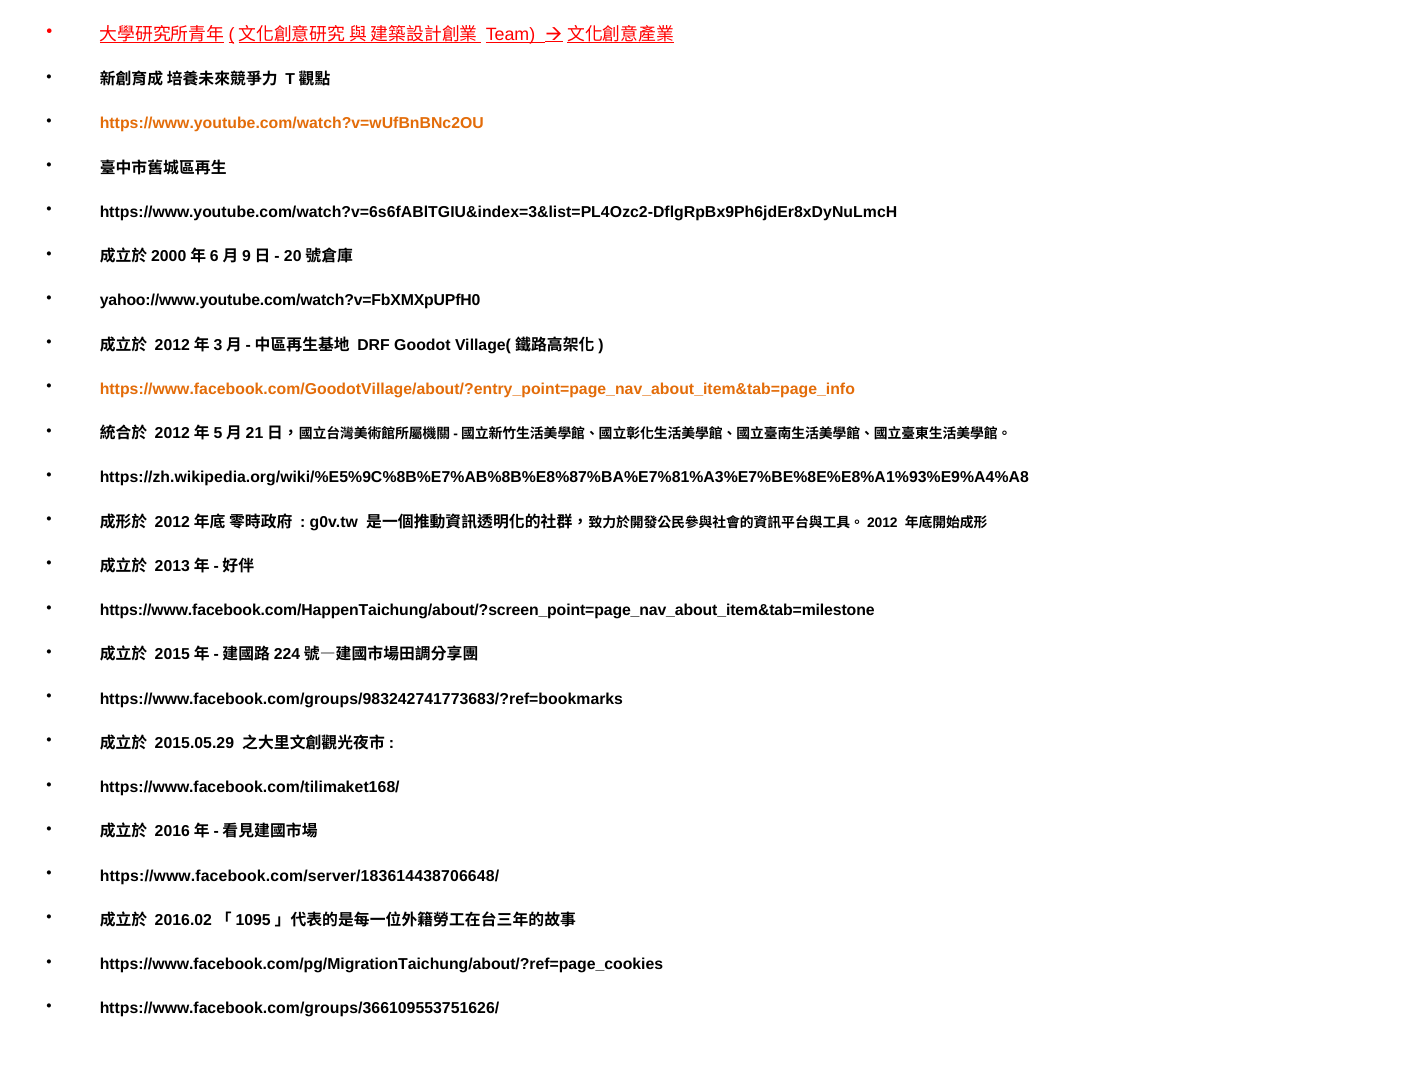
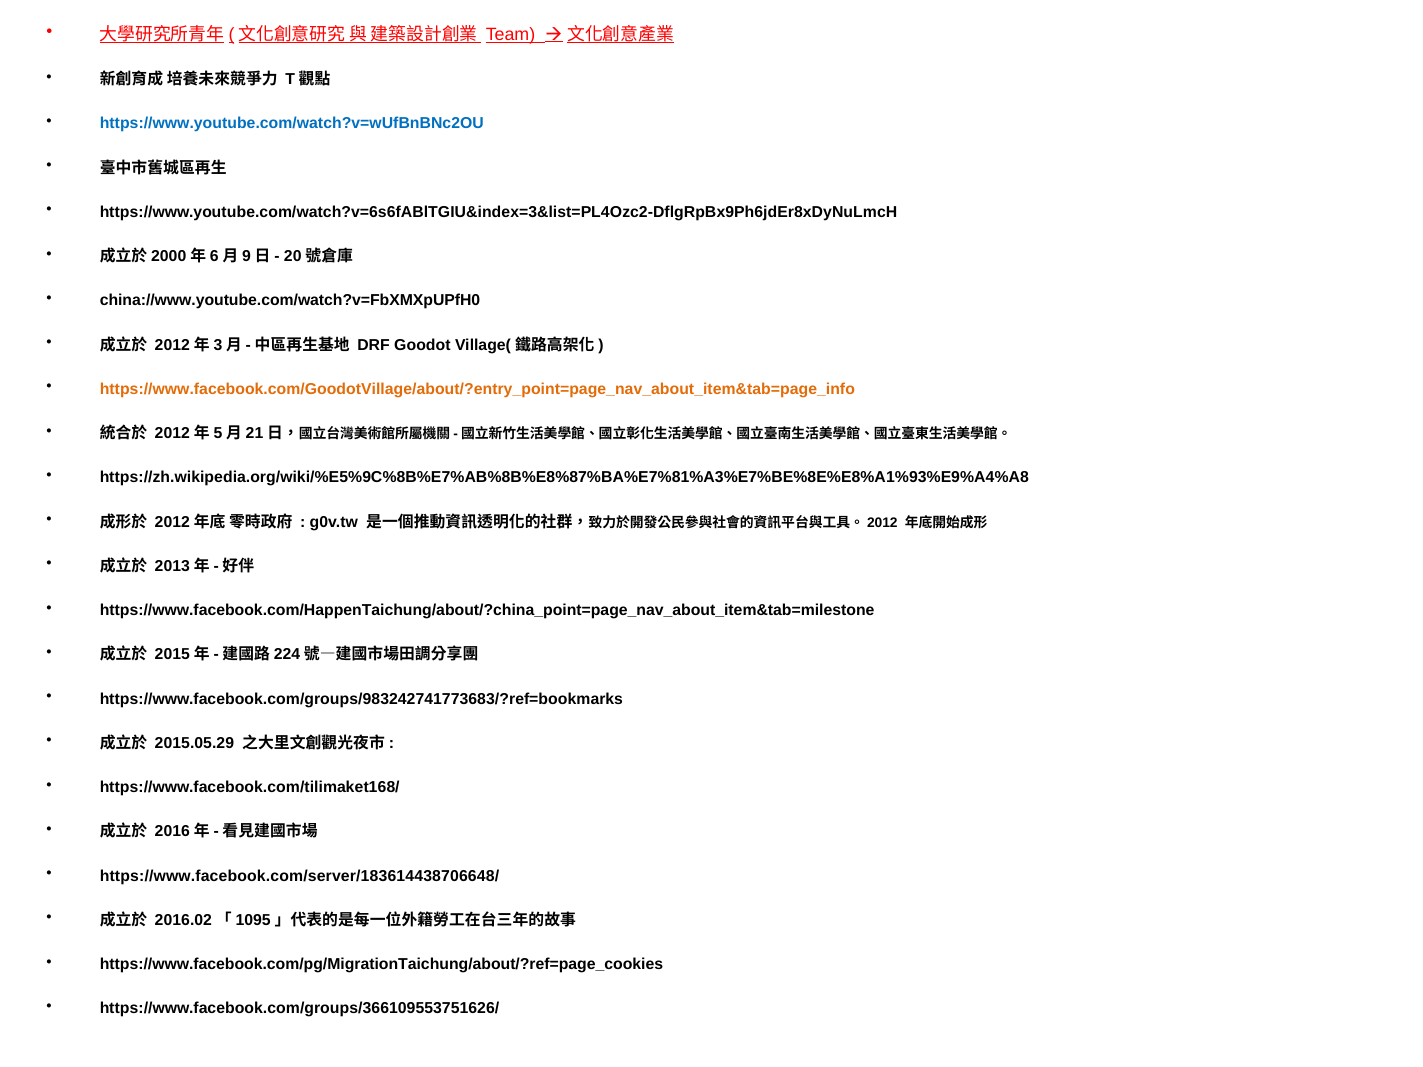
https://www.youtube.com/watch?v=wUfBnBNc2OU colour: orange -> blue
yahoo://www.youtube.com/watch?v=FbXMXpUPfH0: yahoo://www.youtube.com/watch?v=FbXMXpUPfH0 -> china://www.youtube.com/watch?v=FbXMXpUPfH0
https://www.facebook.com/HappenTaichung/about/?screen_point=page_nav_about_item&tab=milestone: https://www.facebook.com/HappenTaichung/about/?screen_point=page_nav_about_item&tab=milestone -> https://www.facebook.com/HappenTaichung/about/?china_point=page_nav_about_item&tab=milestone
